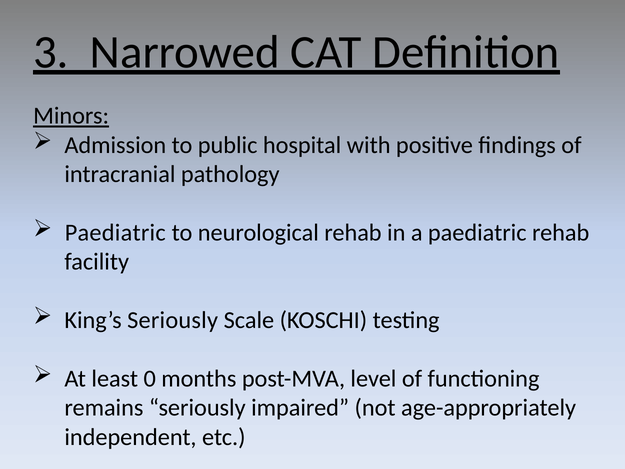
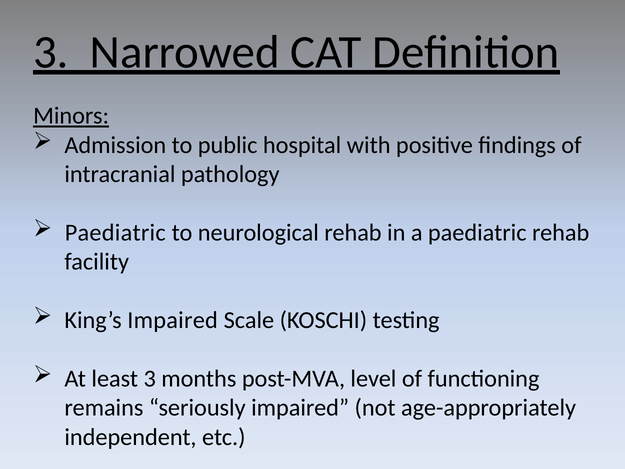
King’s Seriously: Seriously -> Impaired
least 0: 0 -> 3
